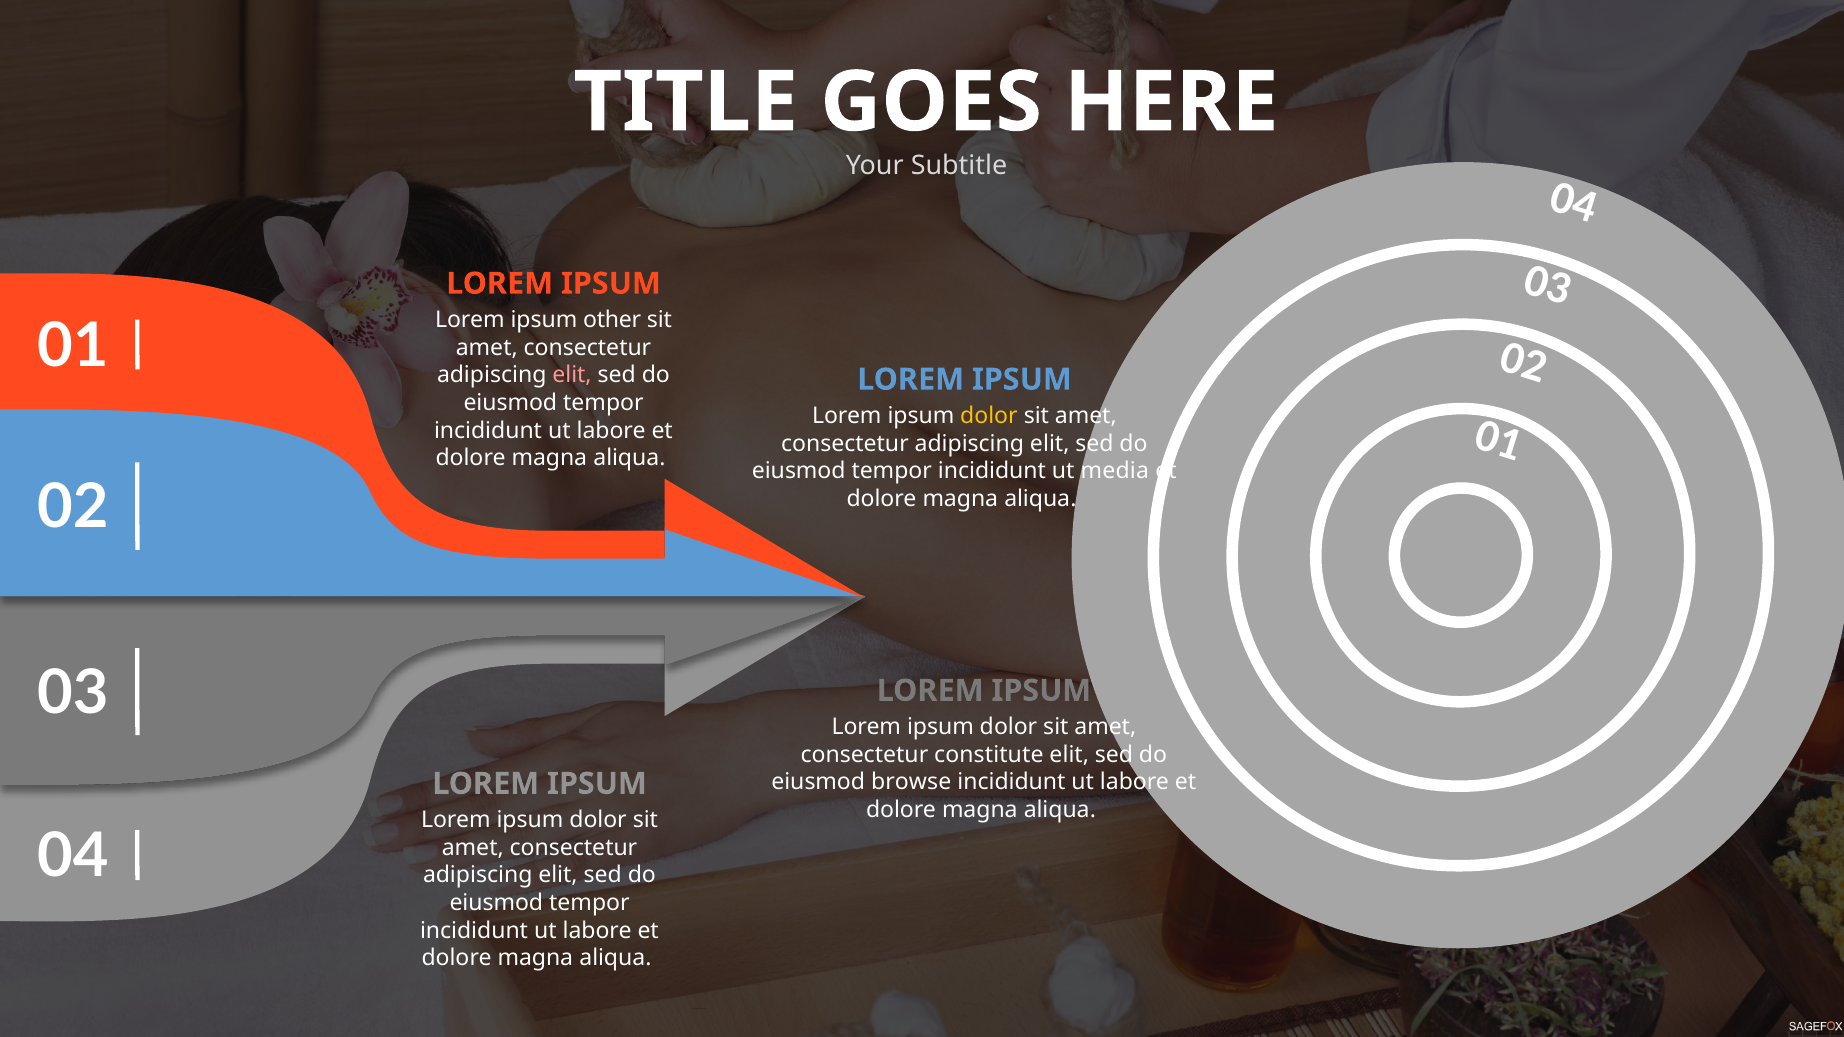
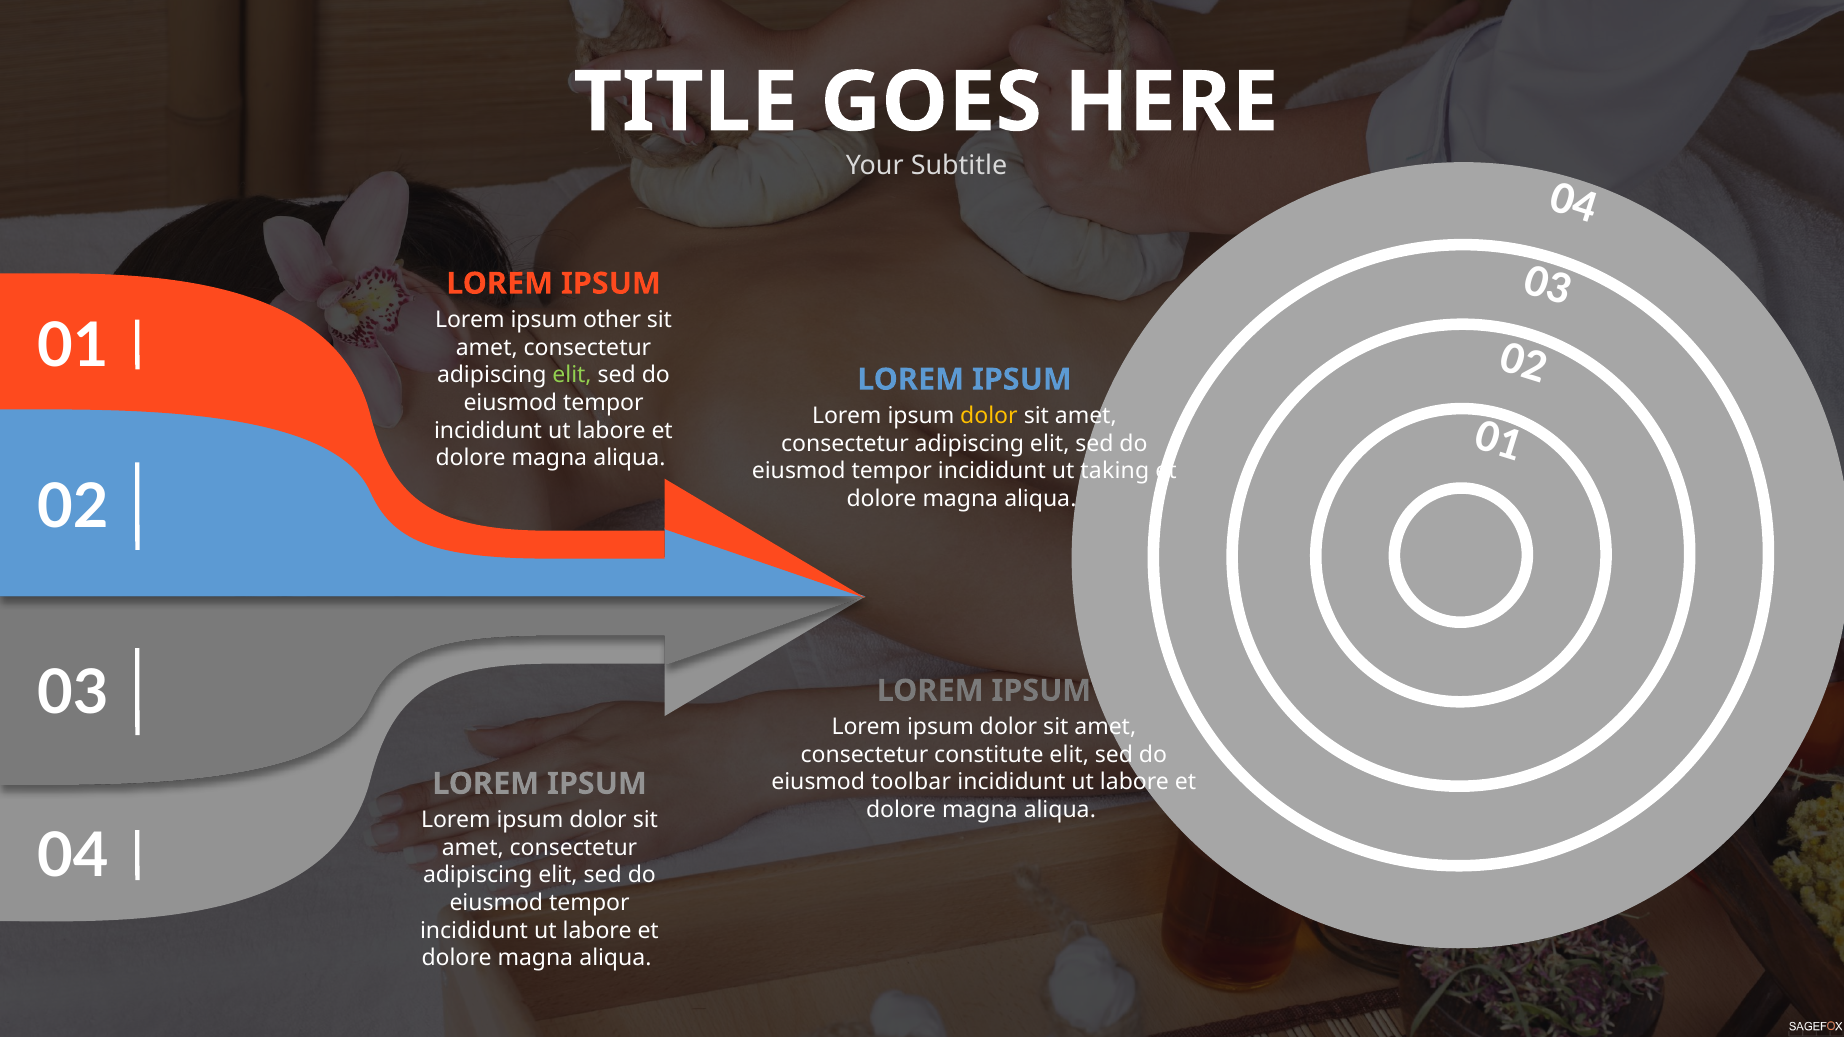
elit at (572, 375) colour: pink -> light green
media: media -> taking
browse: browse -> toolbar
